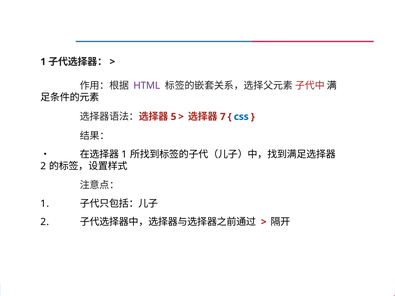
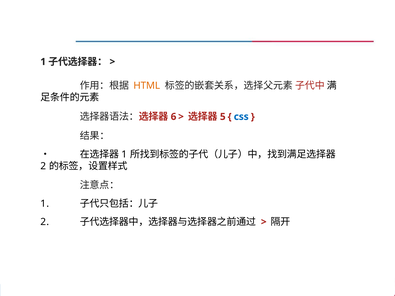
HTML colour: purple -> orange
5: 5 -> 6
7: 7 -> 5
